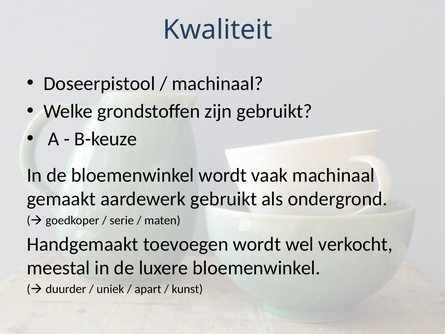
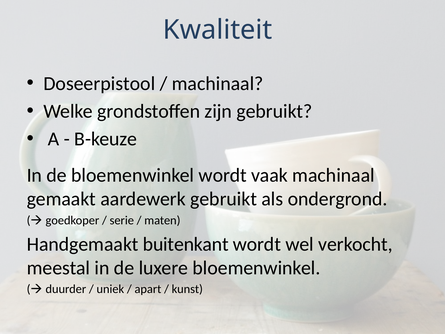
toevoegen: toevoegen -> buitenkant
